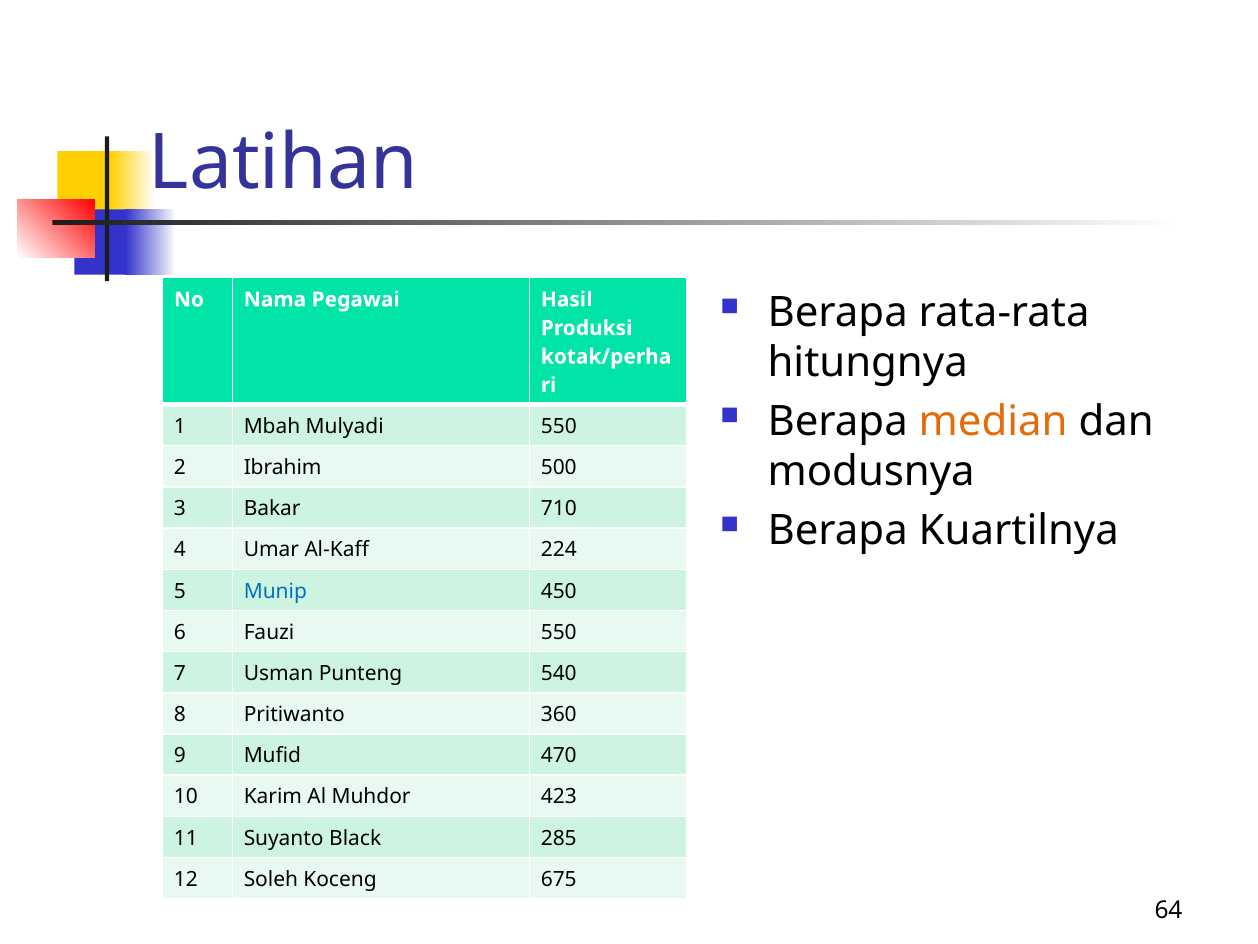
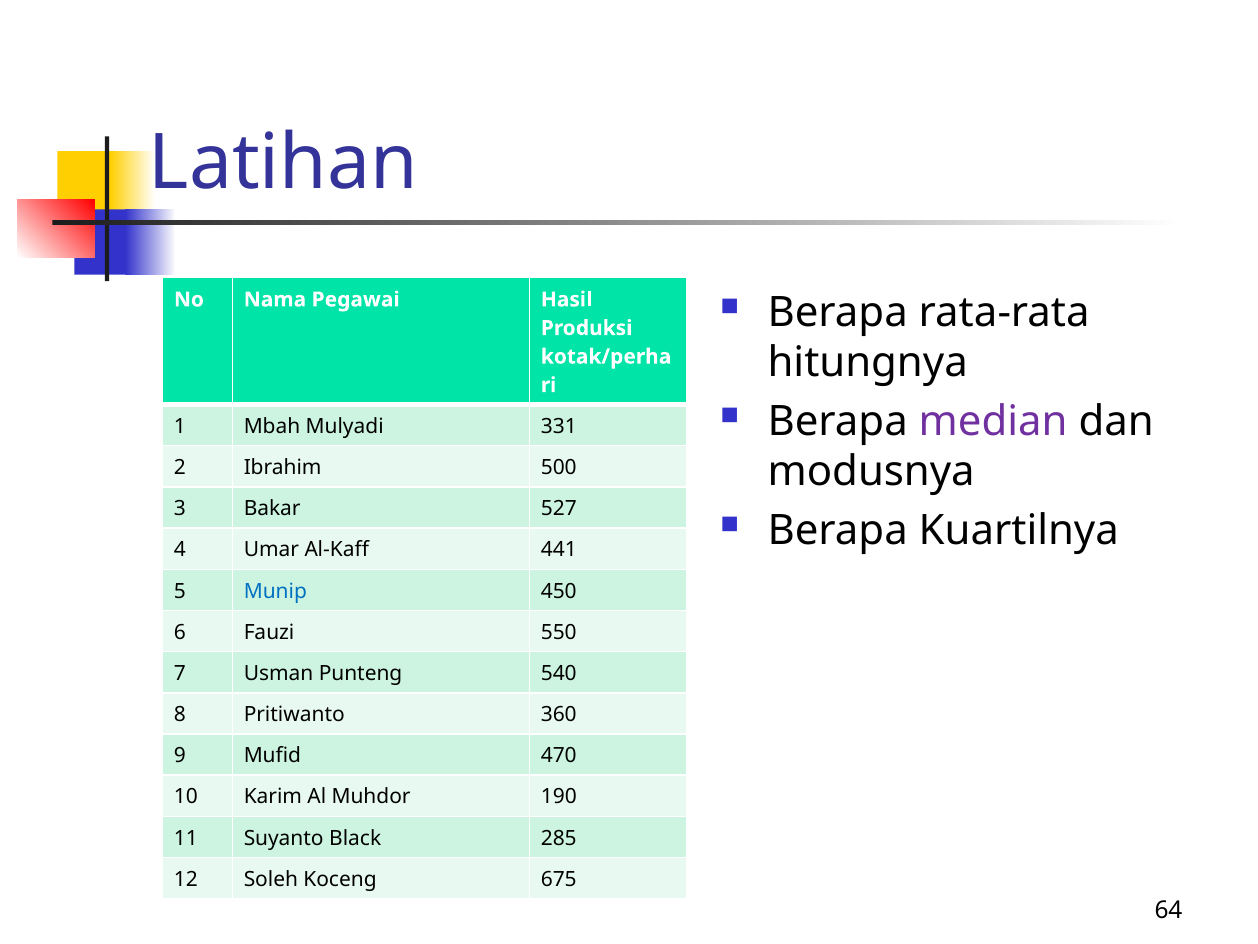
median colour: orange -> purple
Mulyadi 550: 550 -> 331
710: 710 -> 527
224: 224 -> 441
423: 423 -> 190
